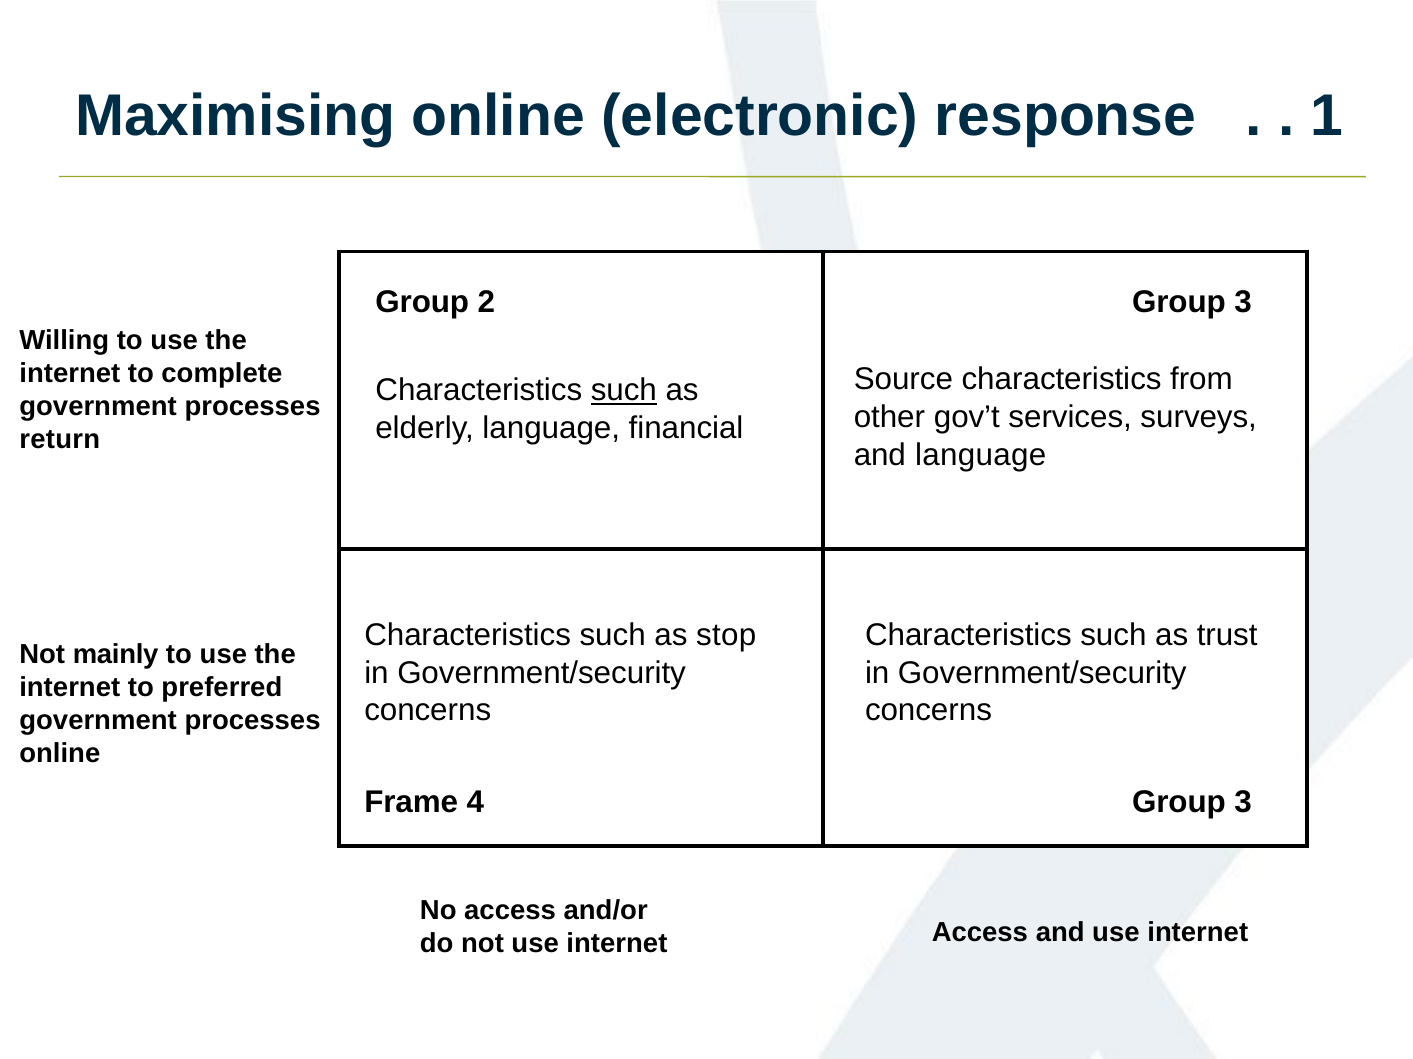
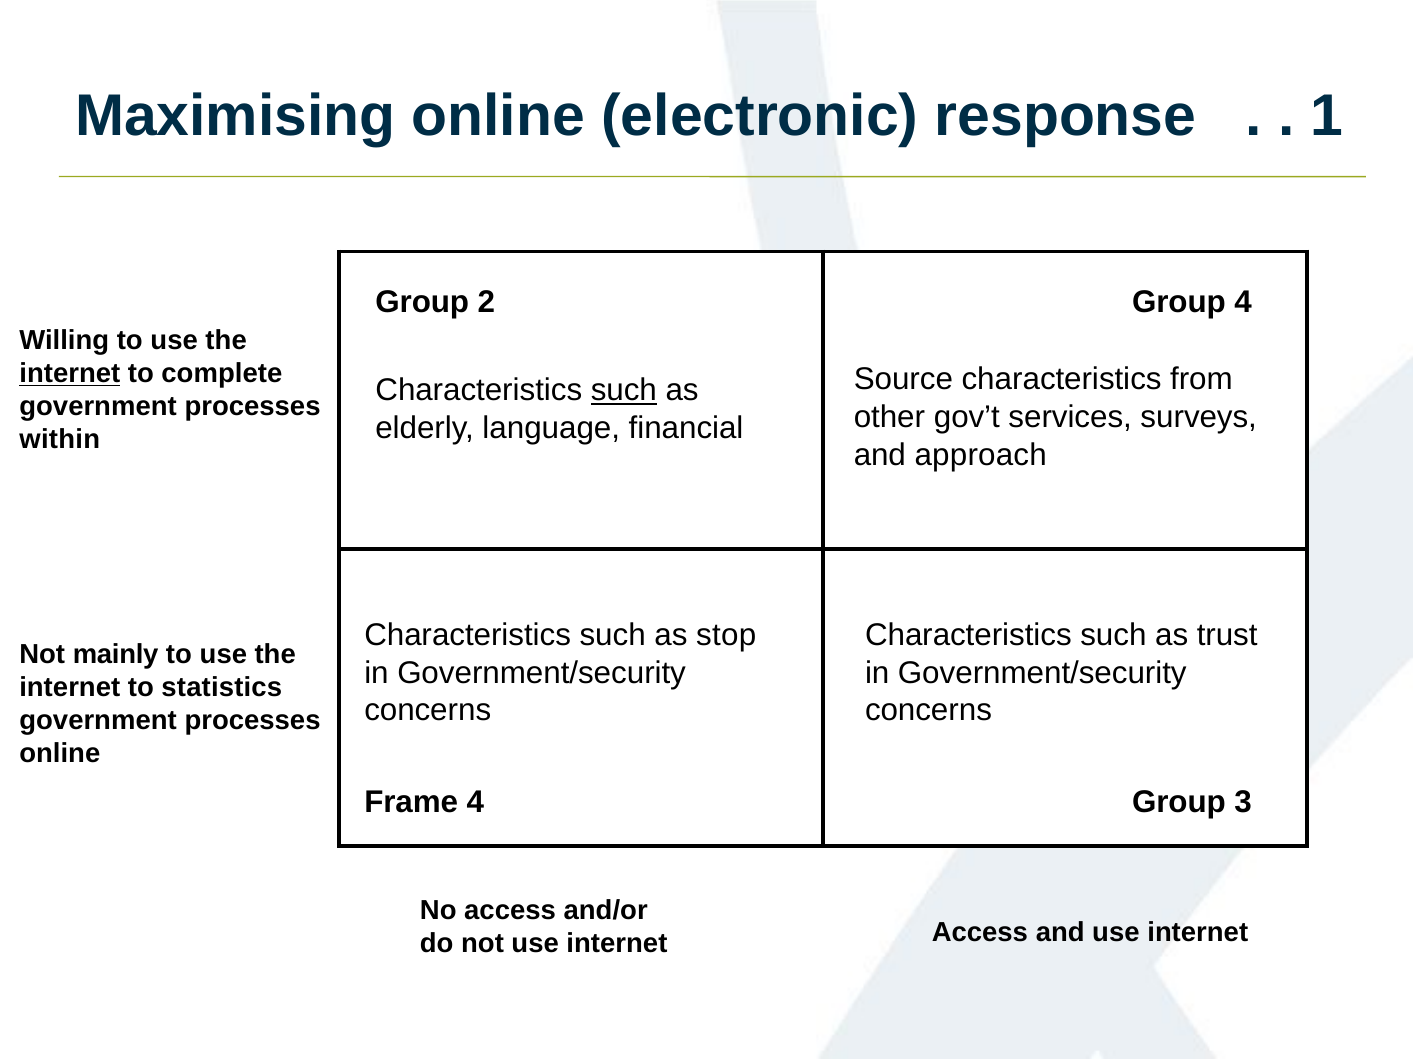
2 Group 3: 3 -> 4
internet at (70, 374) underline: none -> present
return: return -> within
and language: language -> approach
preferred: preferred -> statistics
